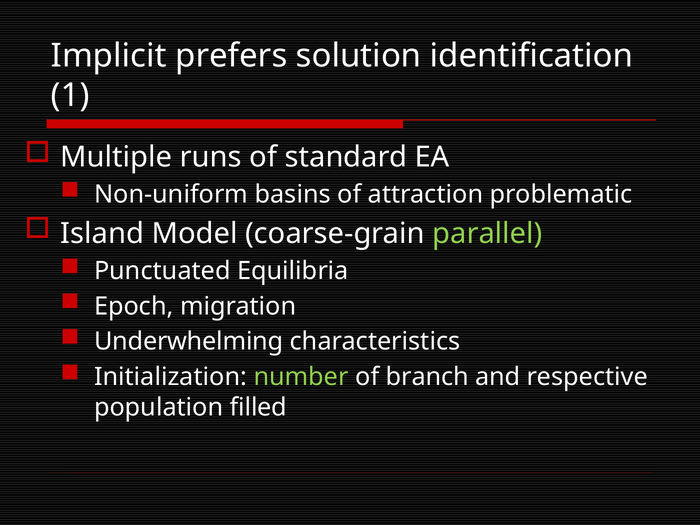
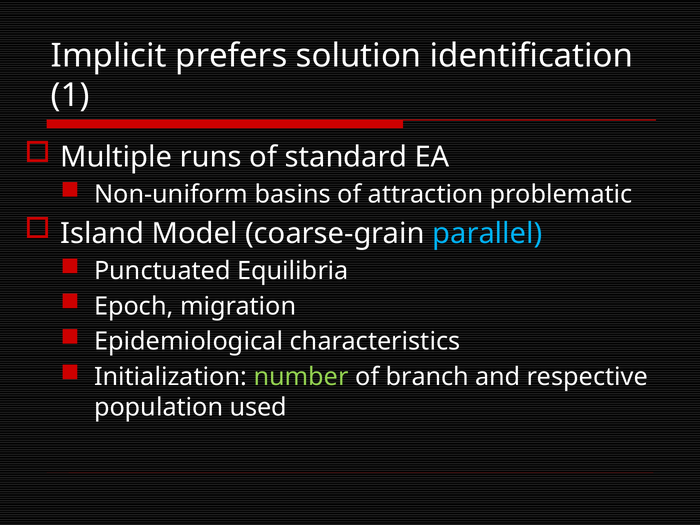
parallel colour: light green -> light blue
Underwhelming: Underwhelming -> Epidemiological
filled: filled -> used
